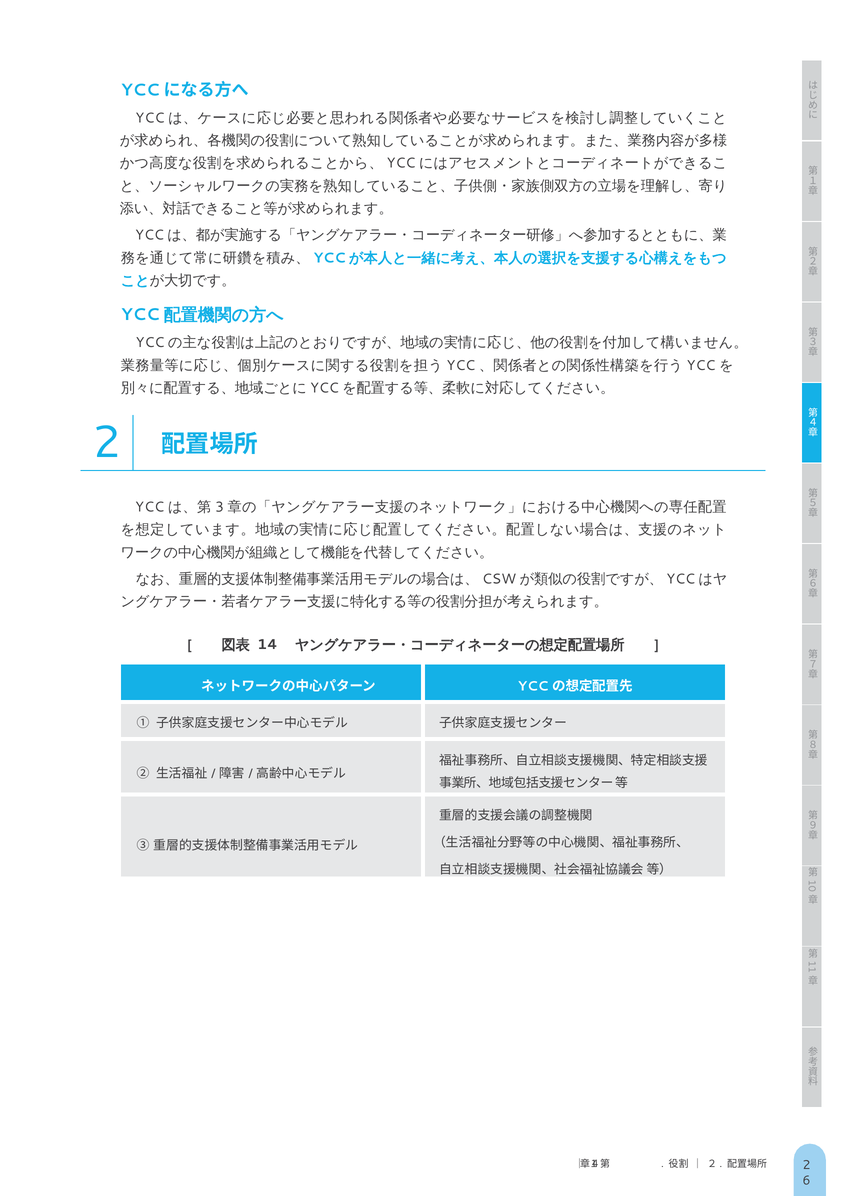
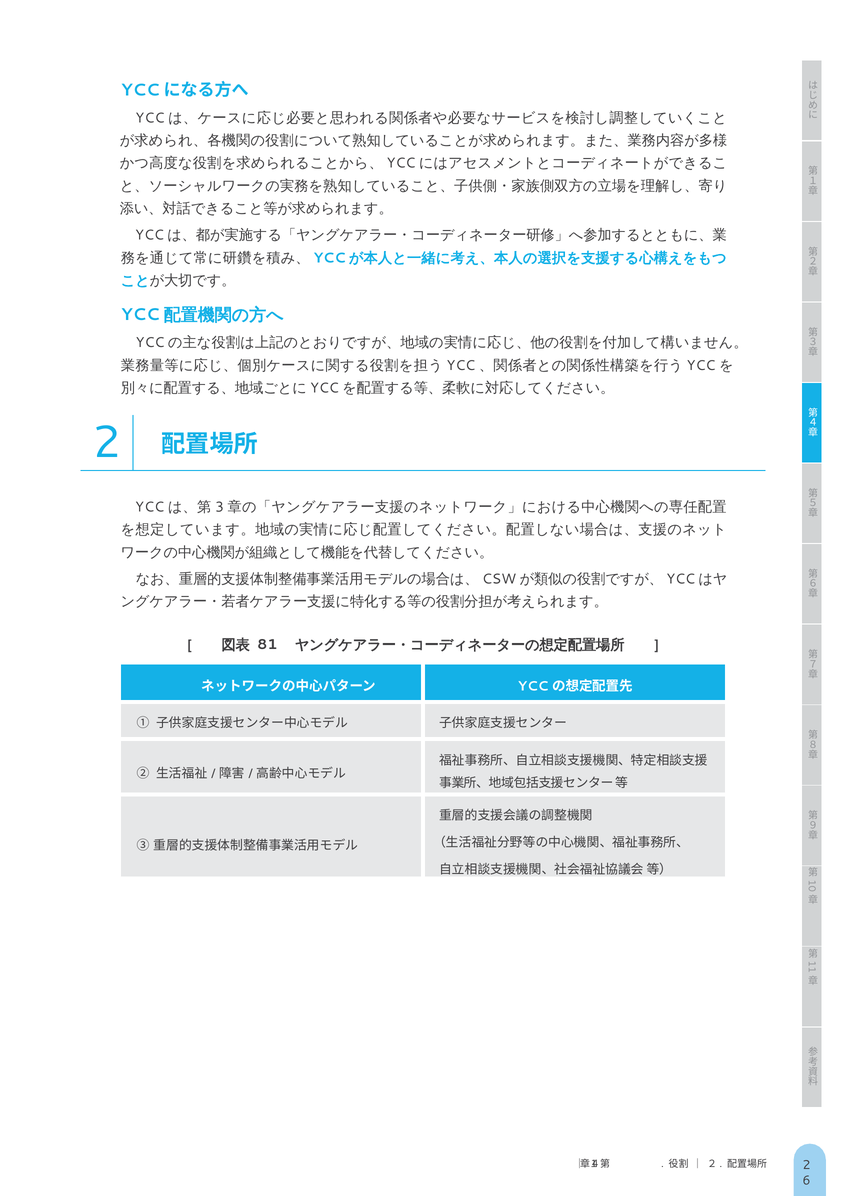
14: 14 -> 81
